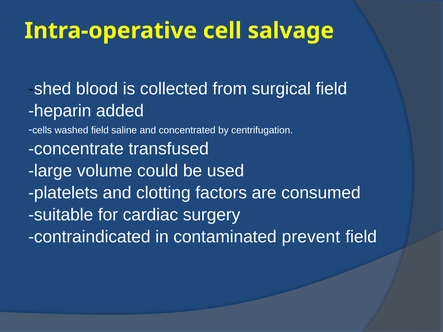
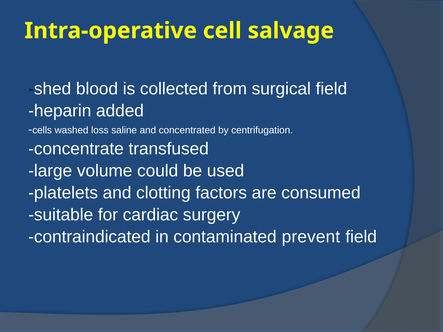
washed field: field -> loss
